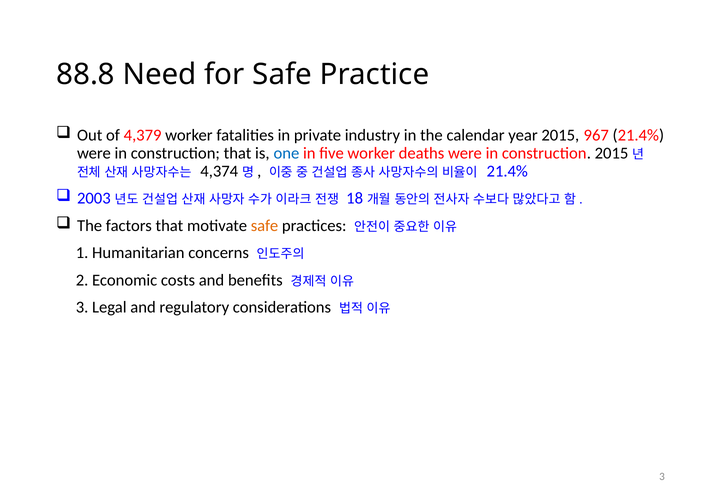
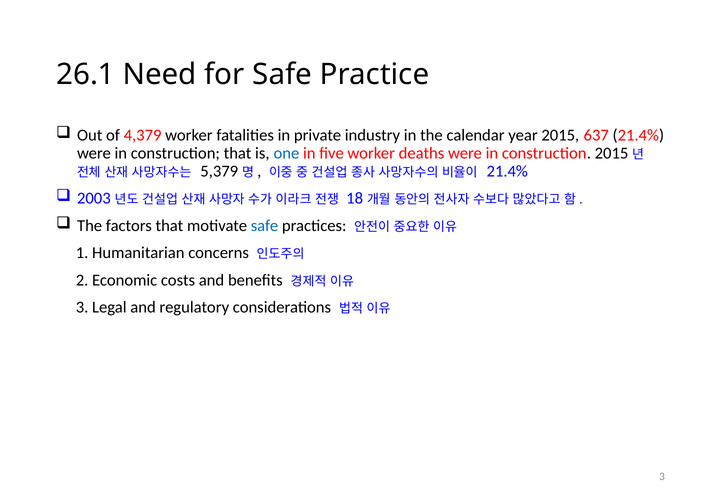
88.8: 88.8 -> 26.1
967: 967 -> 637
4,374: 4,374 -> 5,379
safe at (265, 226) colour: orange -> blue
